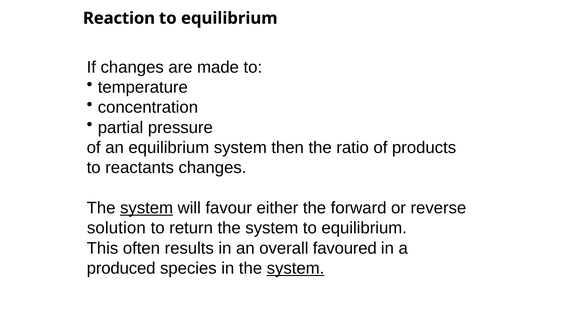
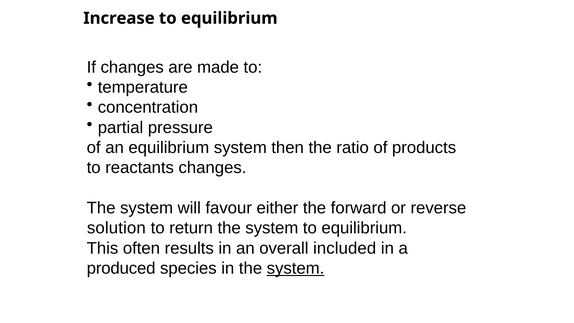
Reaction: Reaction -> Increase
system at (147, 208) underline: present -> none
favoured: favoured -> included
